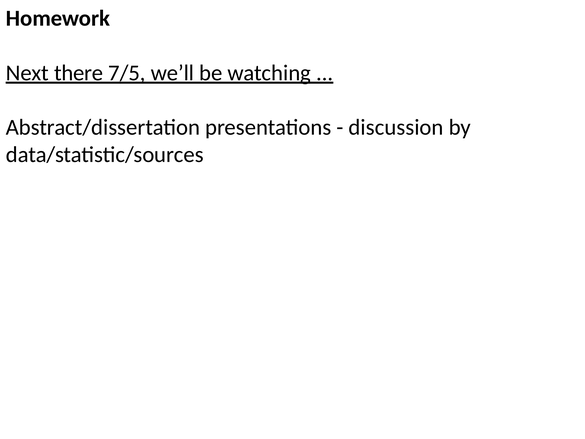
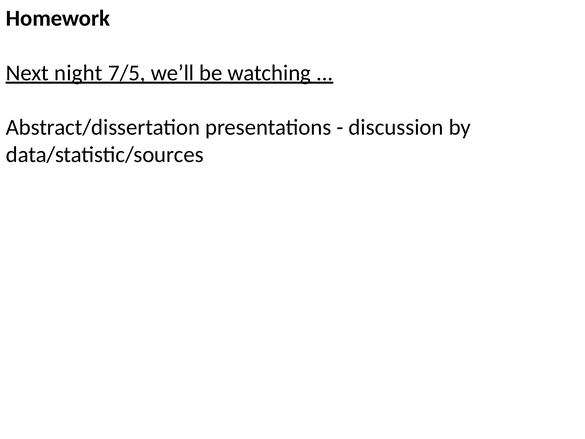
there: there -> night
